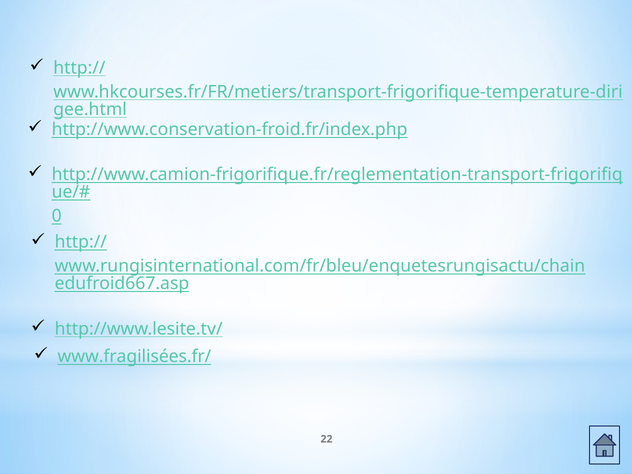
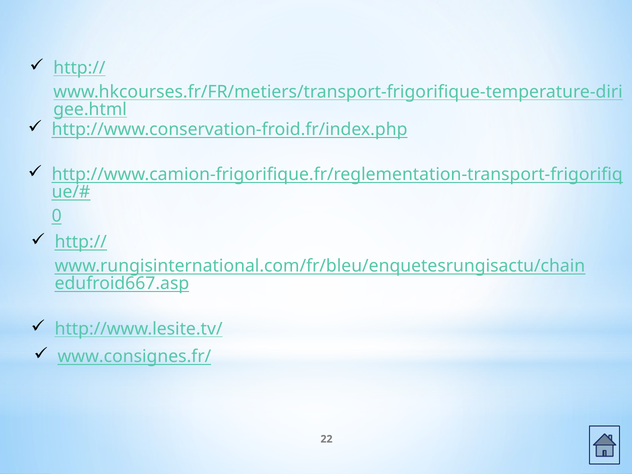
www.fragilisées.fr/: www.fragilisées.fr/ -> www.consignes.fr/
